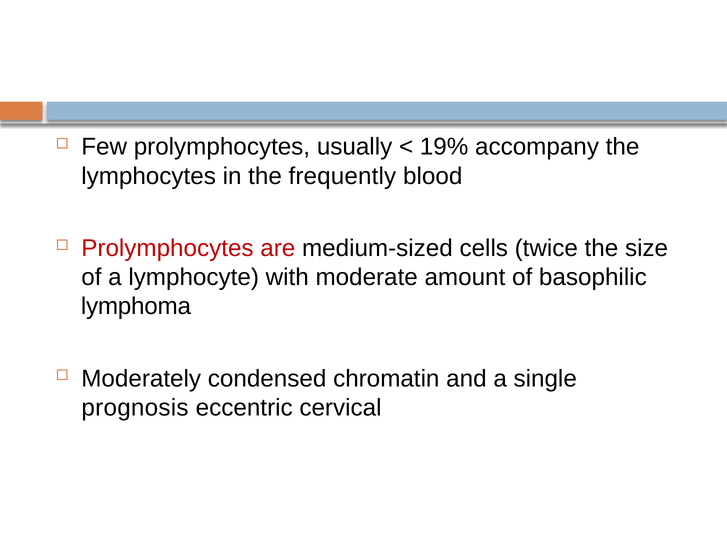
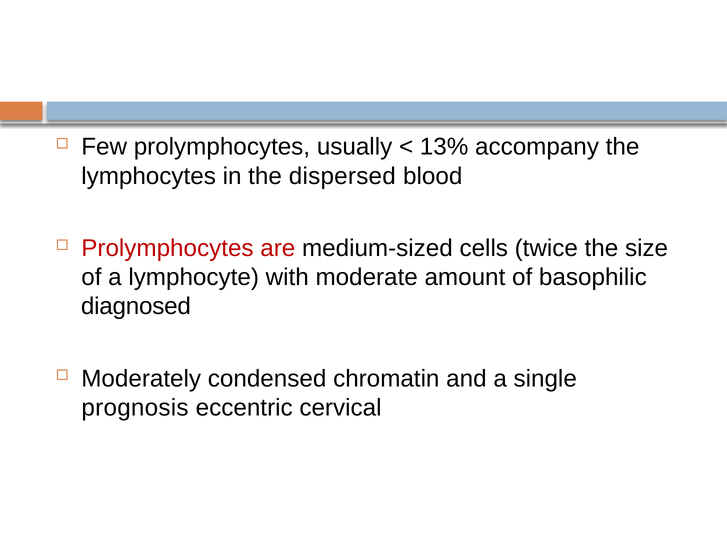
19%: 19% -> 13%
frequently: frequently -> dispersed
lymphoma: lymphoma -> diagnosed
